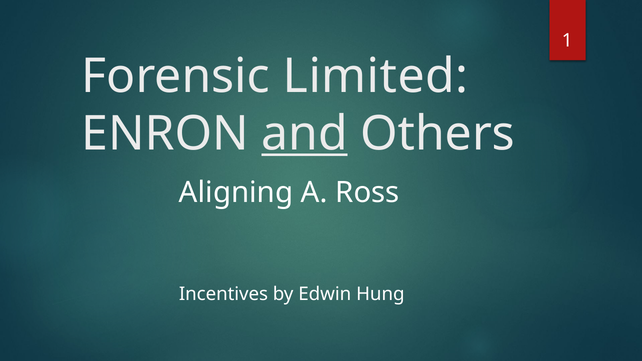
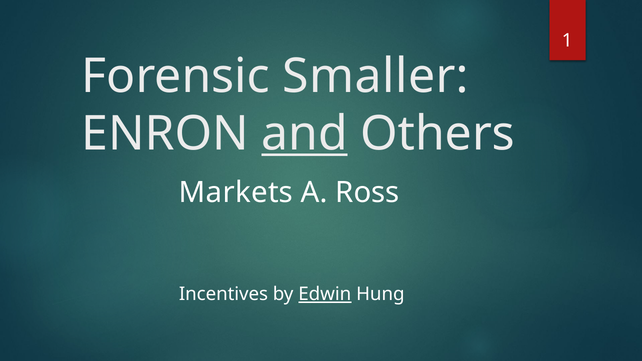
Limited: Limited -> Smaller
Aligning: Aligning -> Markets
Edwin underline: none -> present
